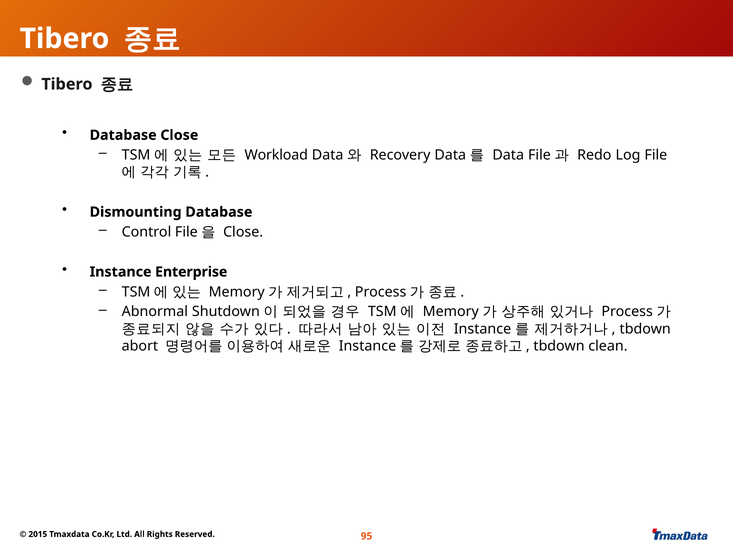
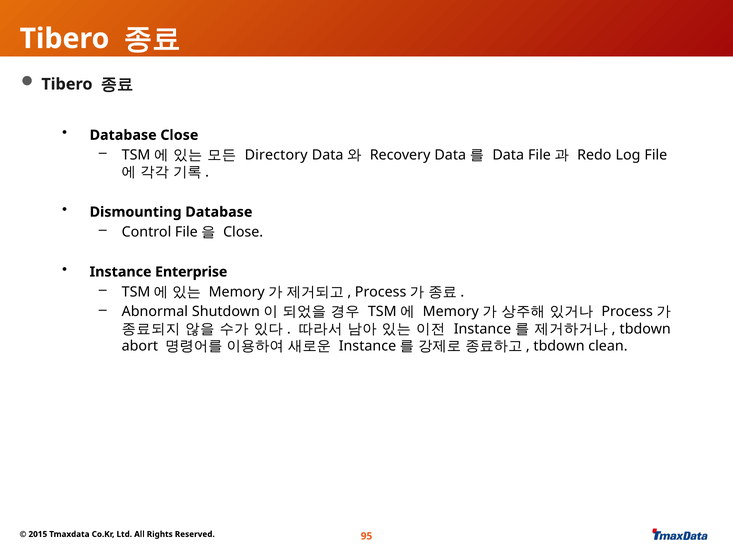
Workload: Workload -> Directory
